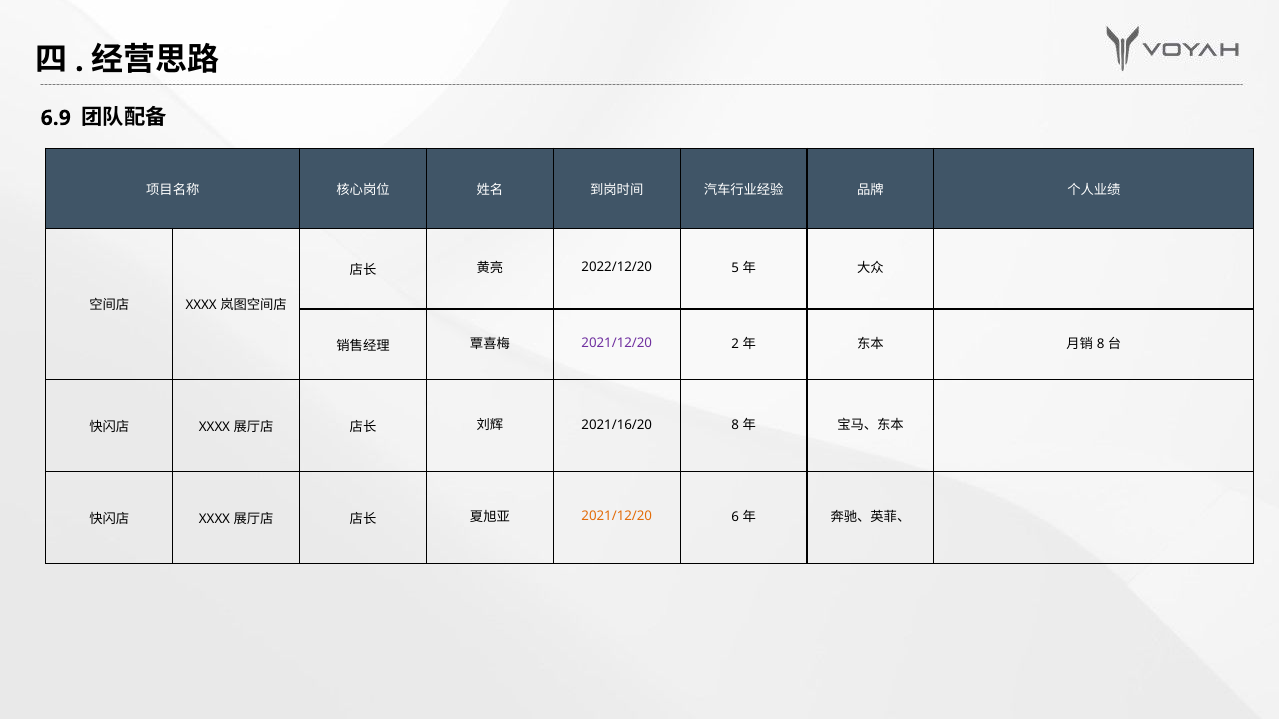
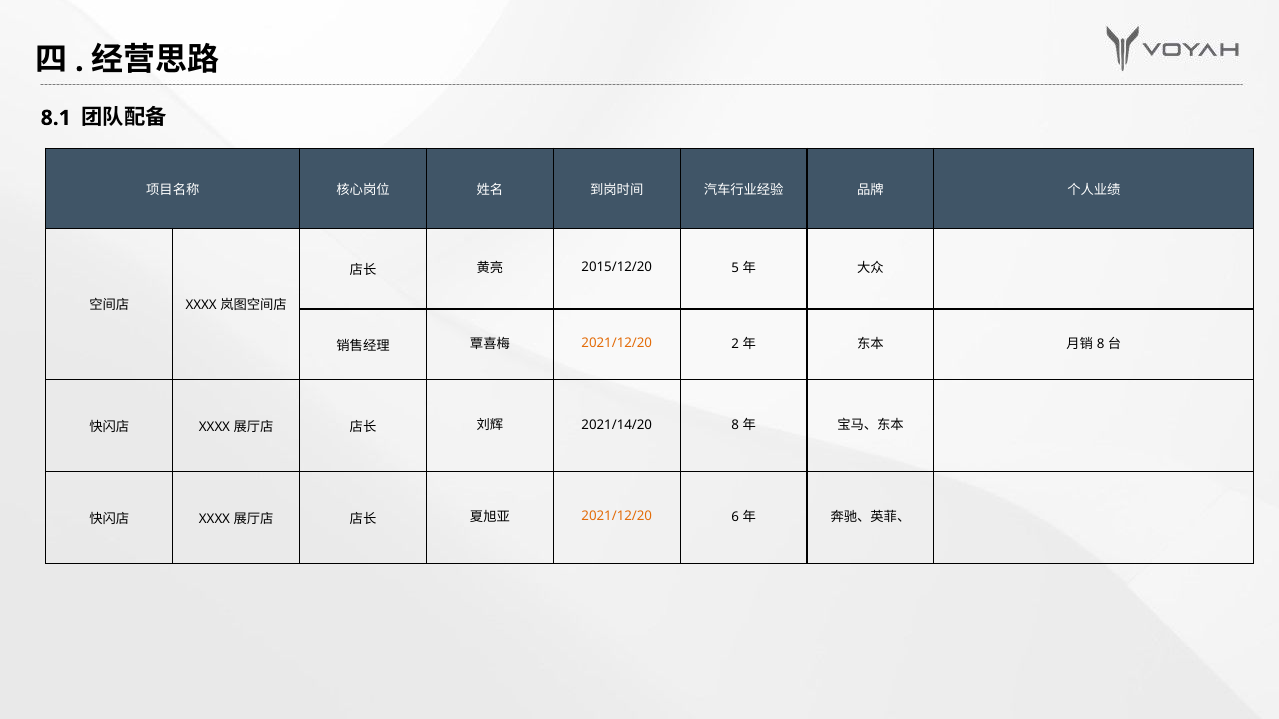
6.9: 6.9 -> 8.1
2022/12/20: 2022/12/20 -> 2015/12/20
2021/12/20 at (617, 344) colour: purple -> orange
2021/16/20: 2021/16/20 -> 2021/14/20
